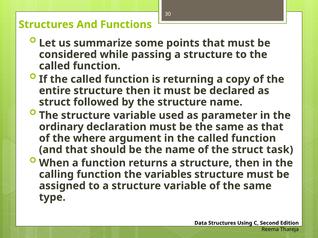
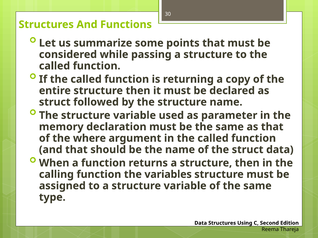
ordinary: ordinary -> memory
struct task: task -> data
